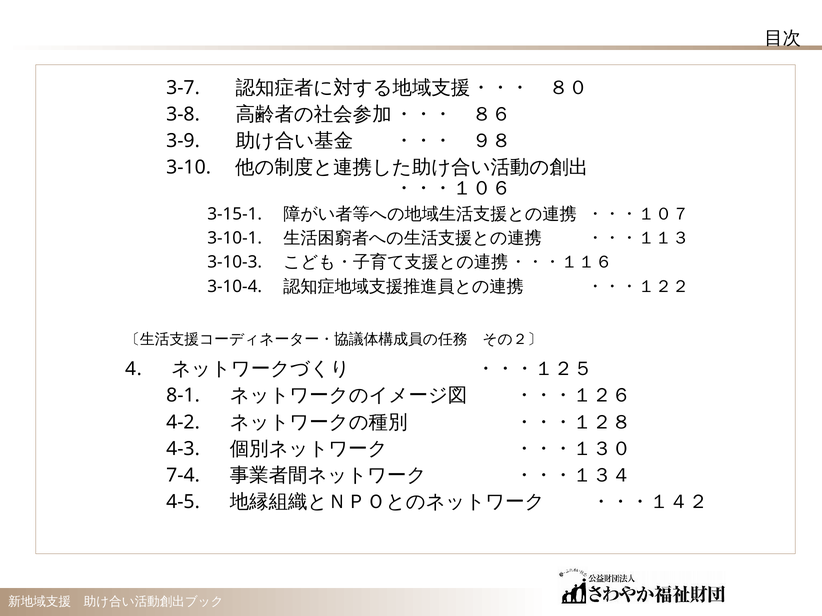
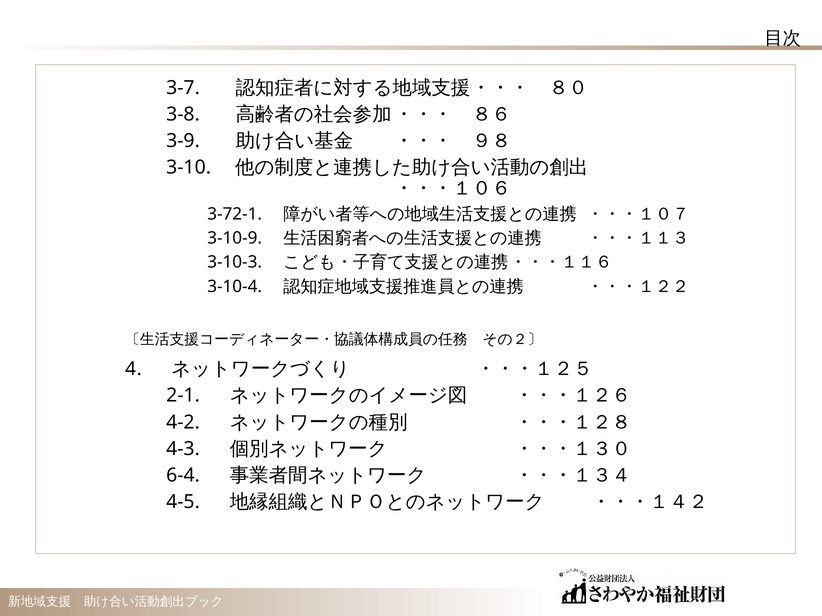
3-15-1: 3-15-1 -> 3-72-1
3-10-1: 3-10-1 -> 3-10-9
8-1: 8-1 -> 2-1
7-4: 7-4 -> 6-4
